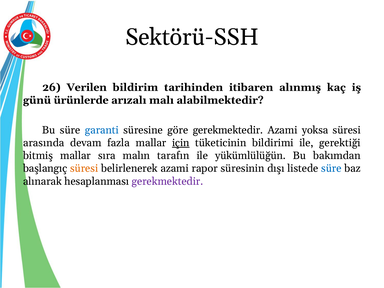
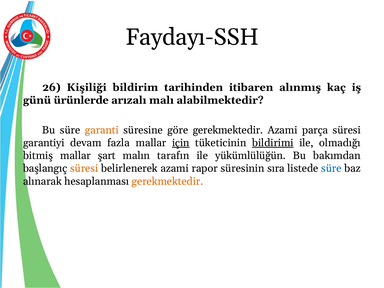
Sektörü-SSH: Sektörü-SSH -> Faydayı-SSH
Verilen: Verilen -> Kişiliği
garanti colour: blue -> orange
yoksa: yoksa -> parça
arasında: arasında -> garantiyi
bildirimi underline: none -> present
gerektiği: gerektiği -> olmadığı
sıra: sıra -> şart
dışı: dışı -> sıra
gerekmektedir at (167, 181) colour: purple -> orange
